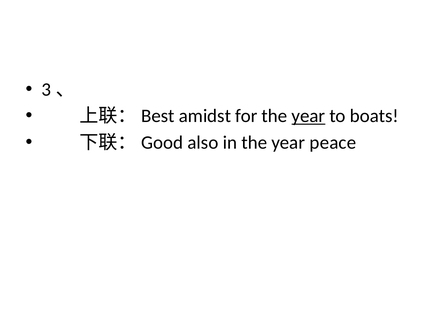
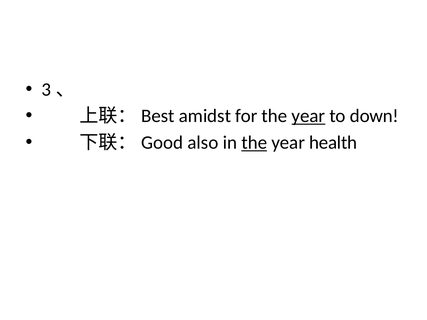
boats: boats -> down
the at (254, 143) underline: none -> present
peace: peace -> health
